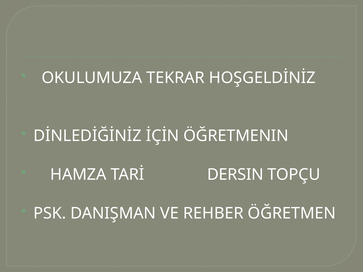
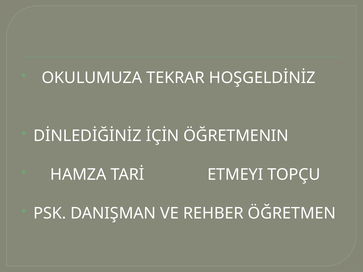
DERSIN: DERSIN -> ETMEYI
